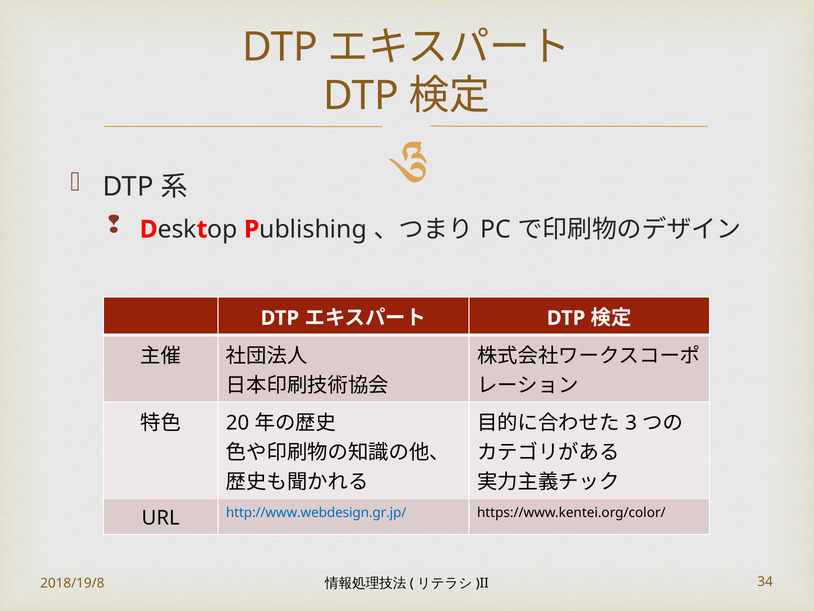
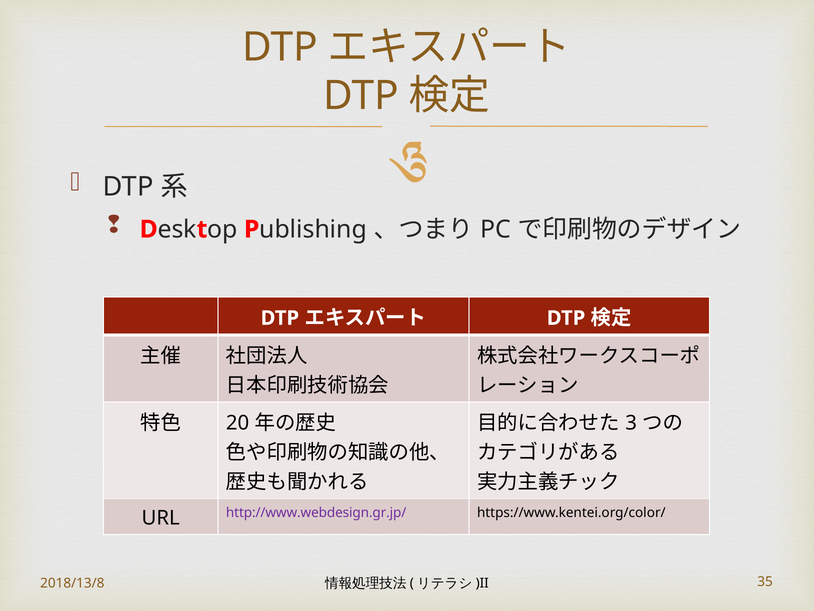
http://www.webdesign.gr.jp/ colour: blue -> purple
2018/19/8: 2018/19/8 -> 2018/13/8
34: 34 -> 35
